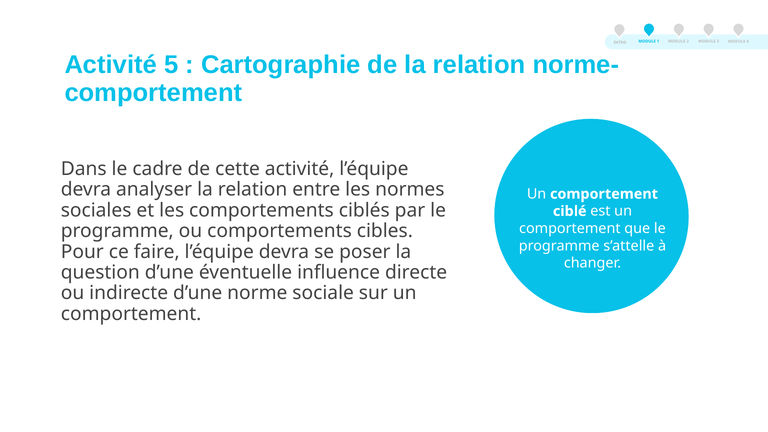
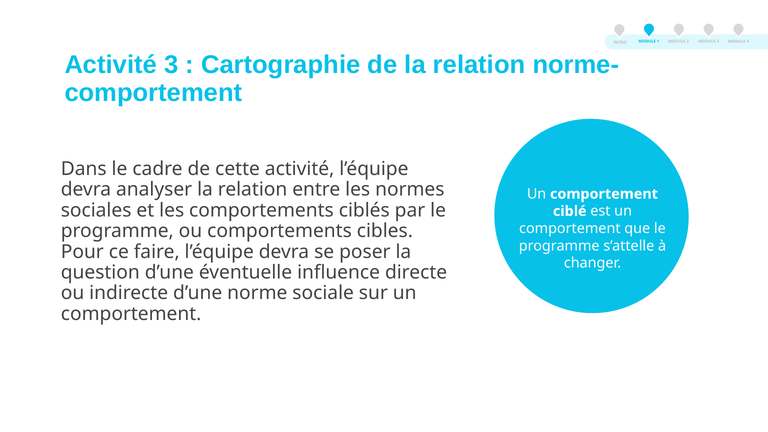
Activité 5: 5 -> 3
